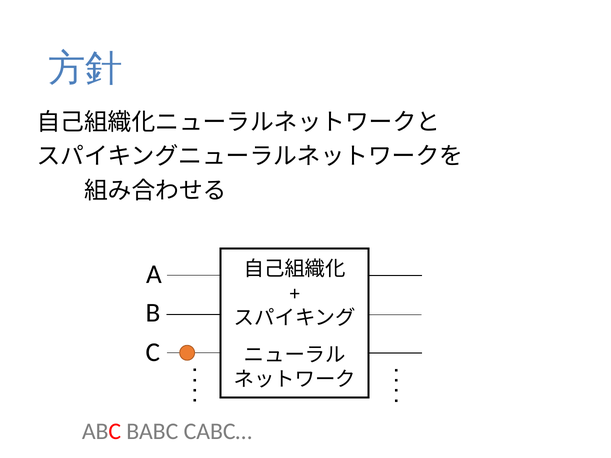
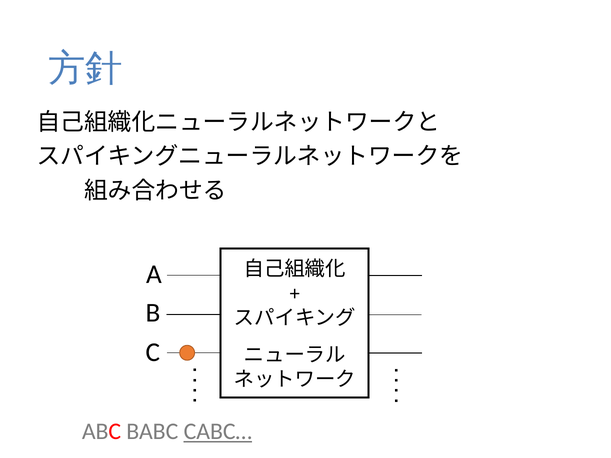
CABC… underline: none -> present
